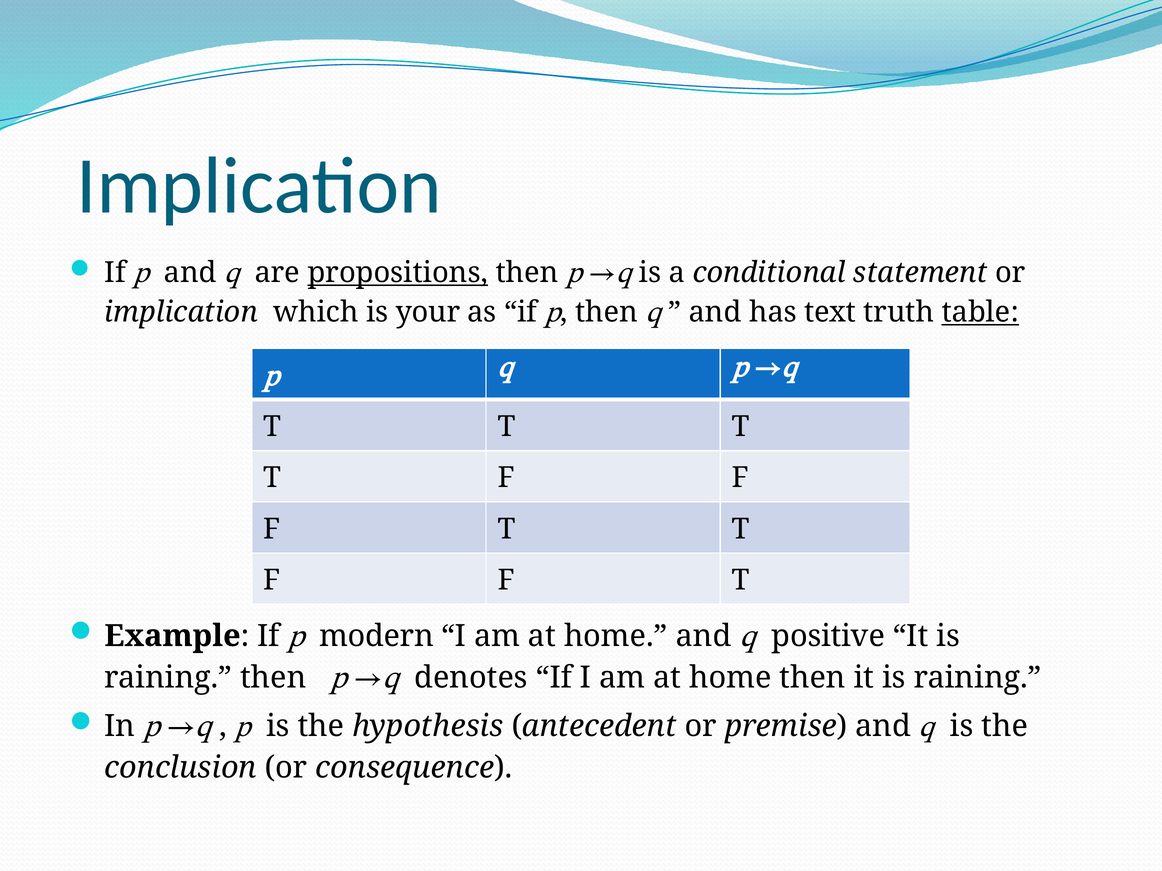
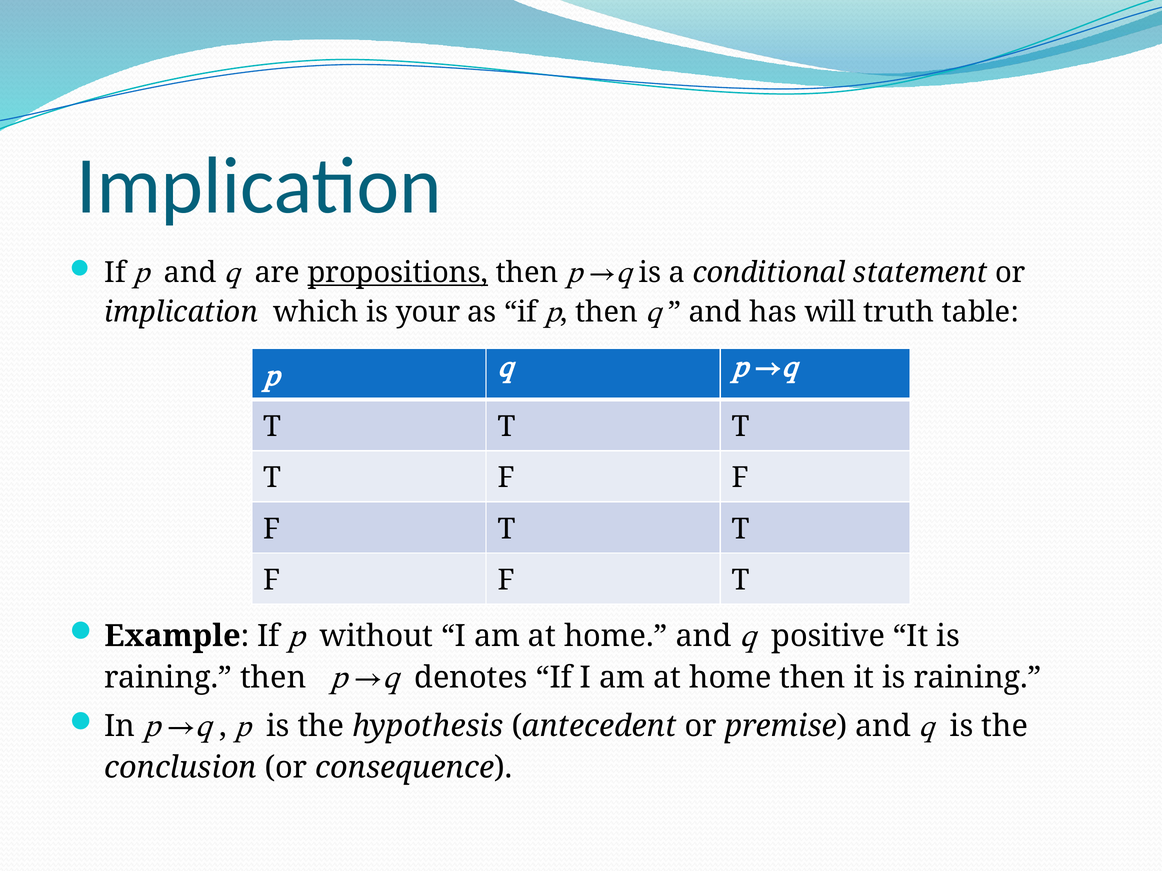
text: text -> will
table underline: present -> none
modern: modern -> without
